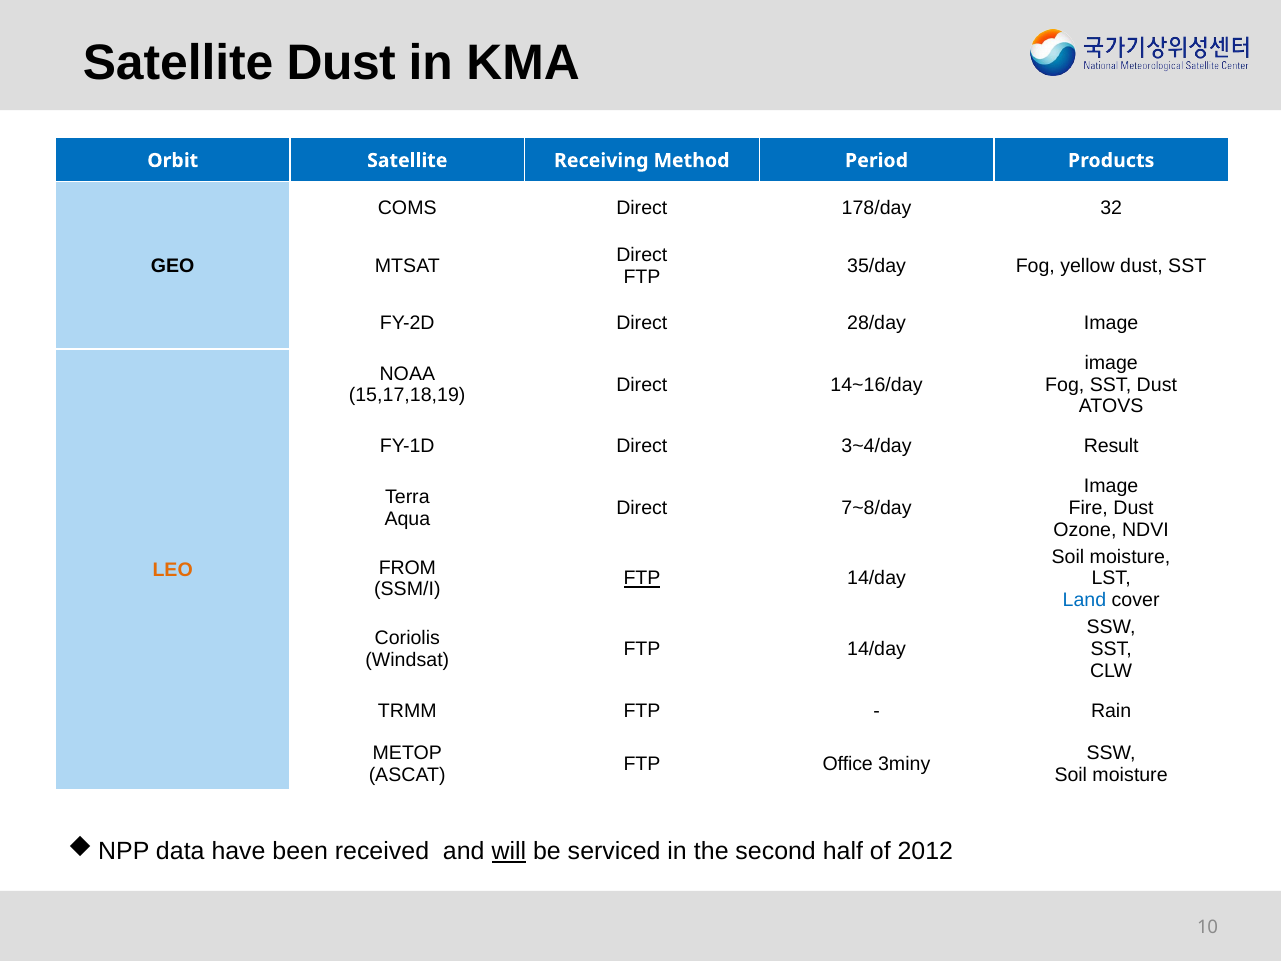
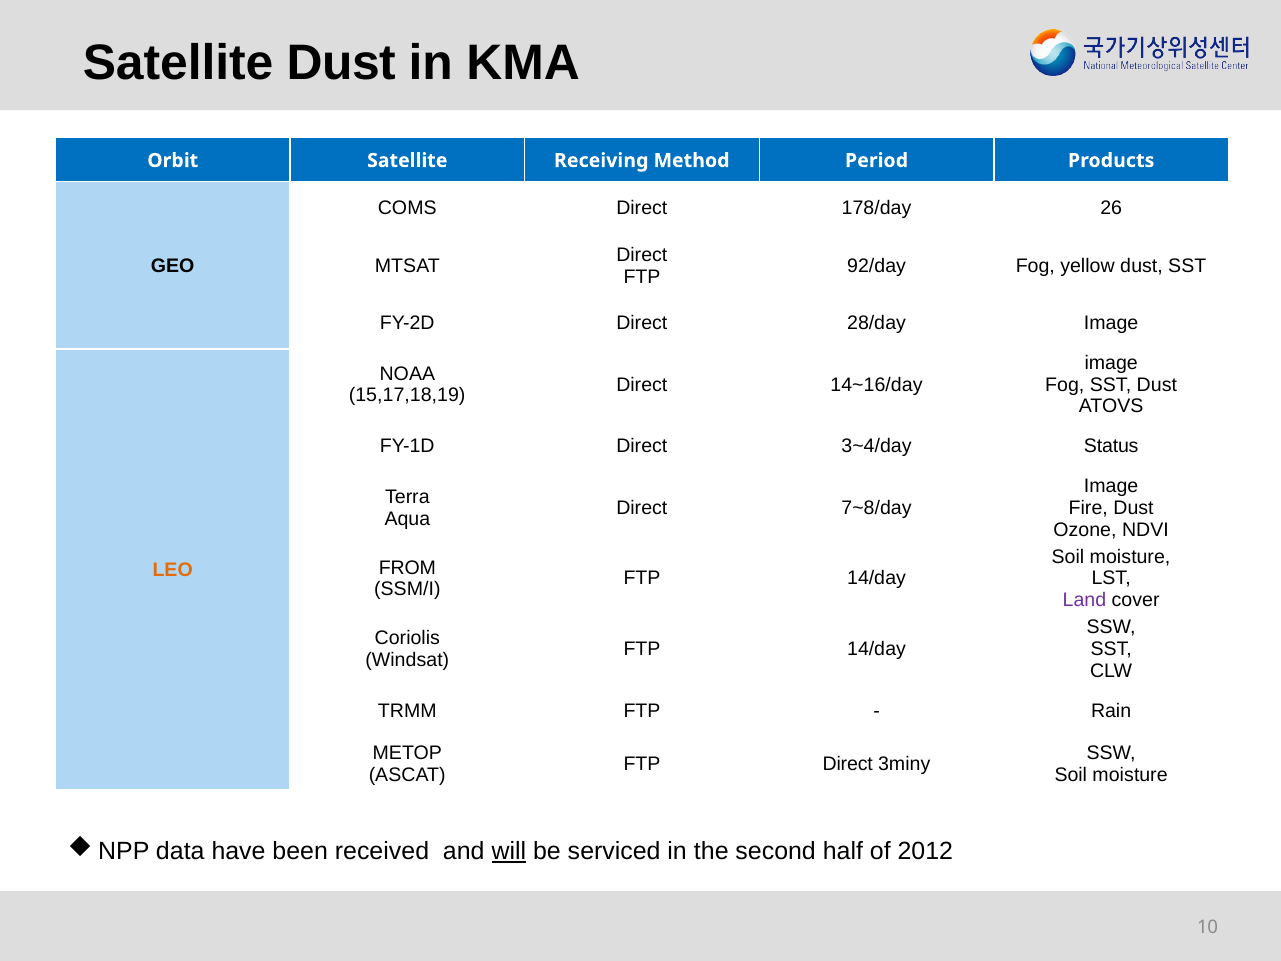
32: 32 -> 26
35/day: 35/day -> 92/day
Result: Result -> Status
FTP at (642, 578) underline: present -> none
Land colour: blue -> purple
FTP Office: Office -> Direct
